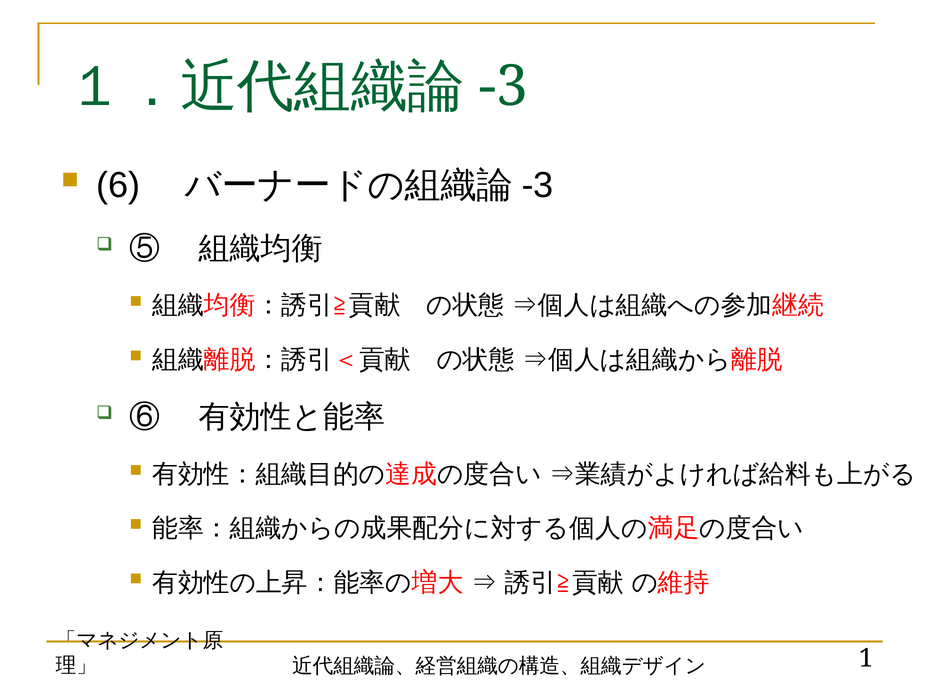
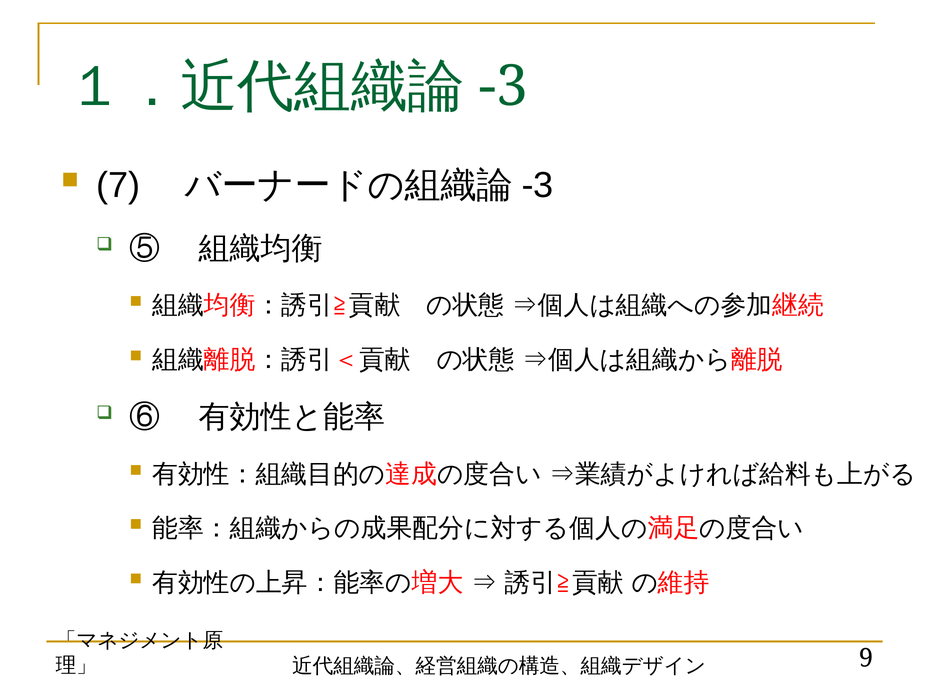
6: 6 -> 7
1: 1 -> 9
